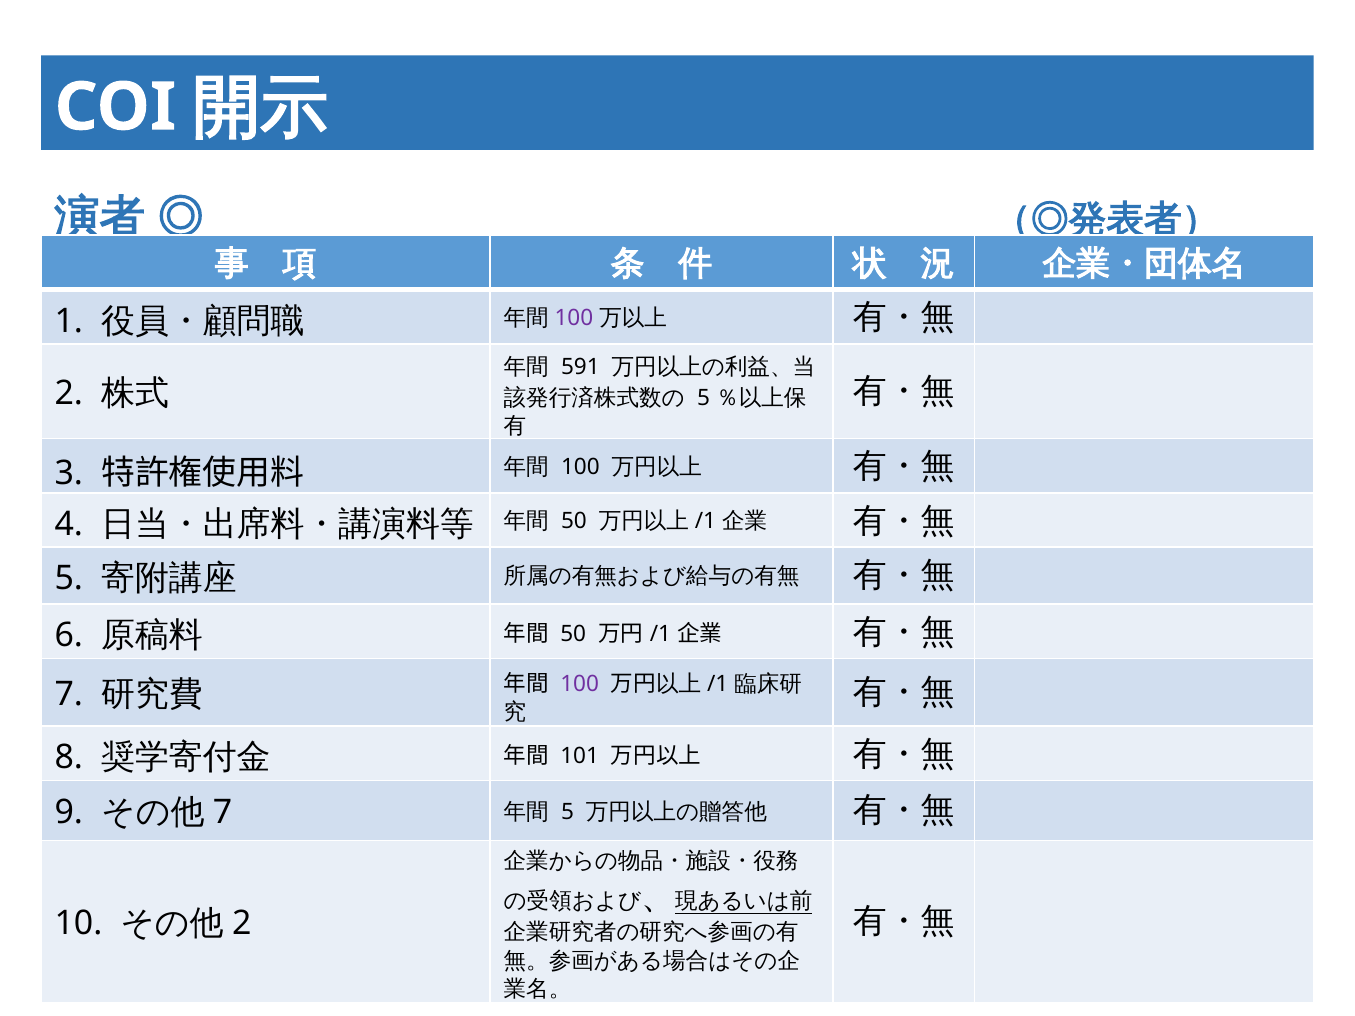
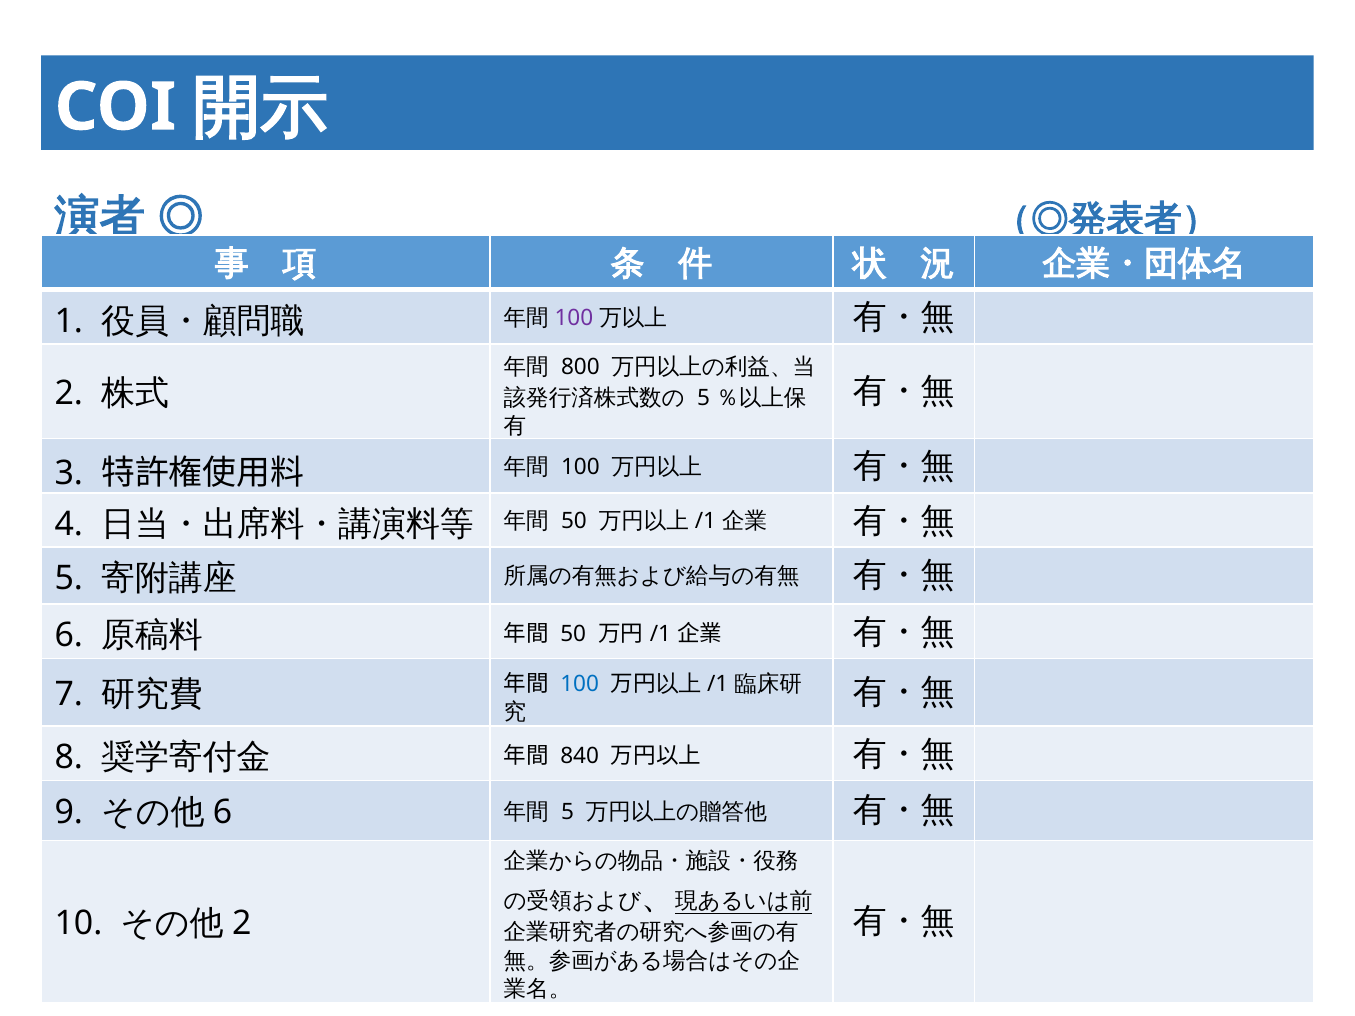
591: 591 -> 800
100 at (580, 684) colour: purple -> blue
101: 101 -> 840
7 at (223, 812): 7 -> 6
